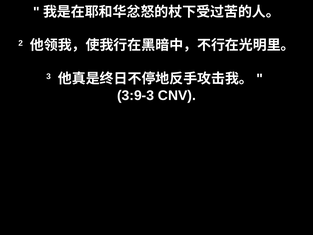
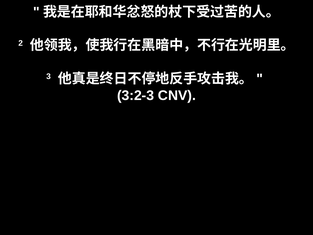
3:9-3: 3:9-3 -> 3:2-3
